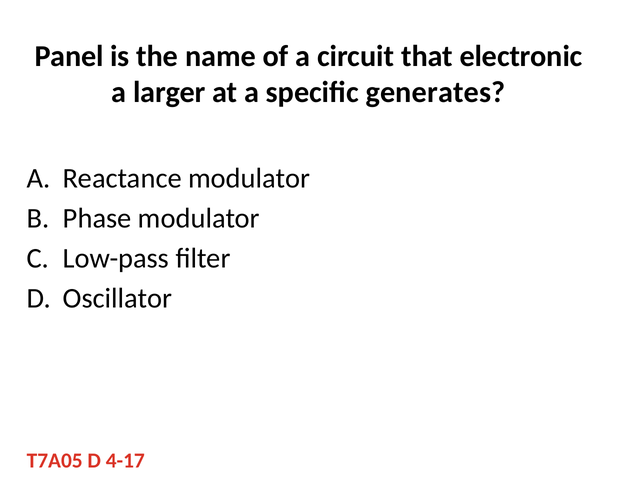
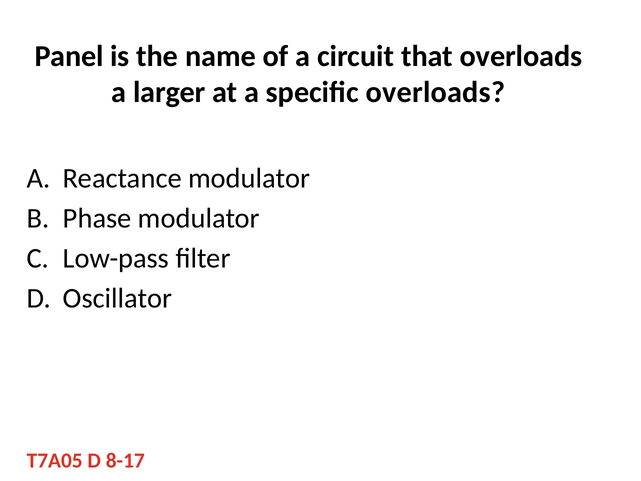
that electronic: electronic -> overloads
specific generates: generates -> overloads
4-17: 4-17 -> 8-17
